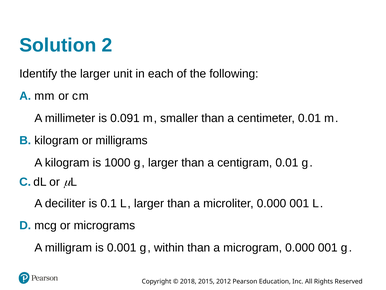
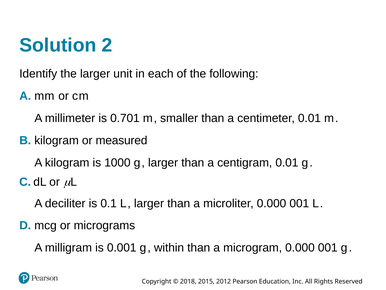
0.091: 0.091 -> 0.701
milligrams: milligrams -> measured
